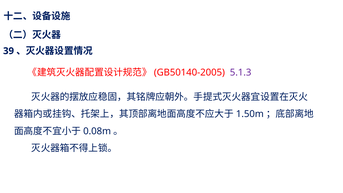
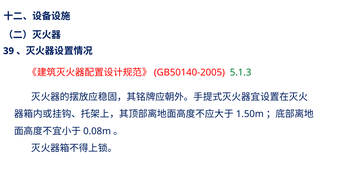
5.1.3 colour: purple -> green
